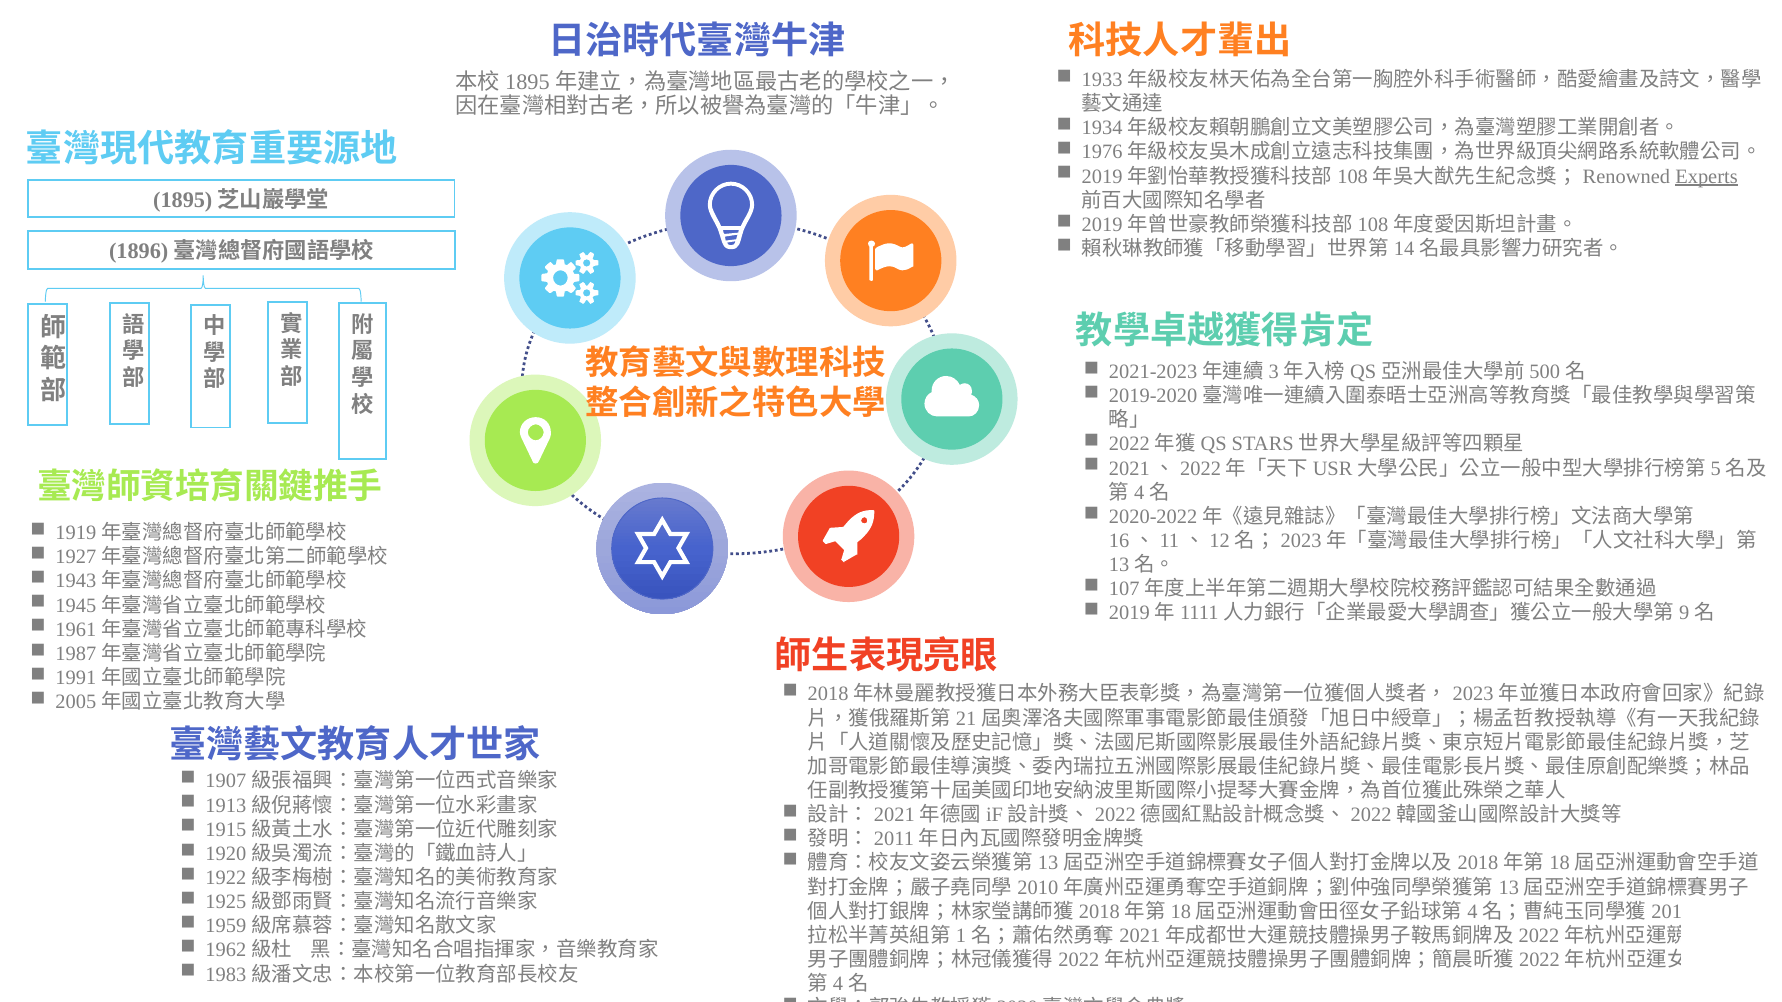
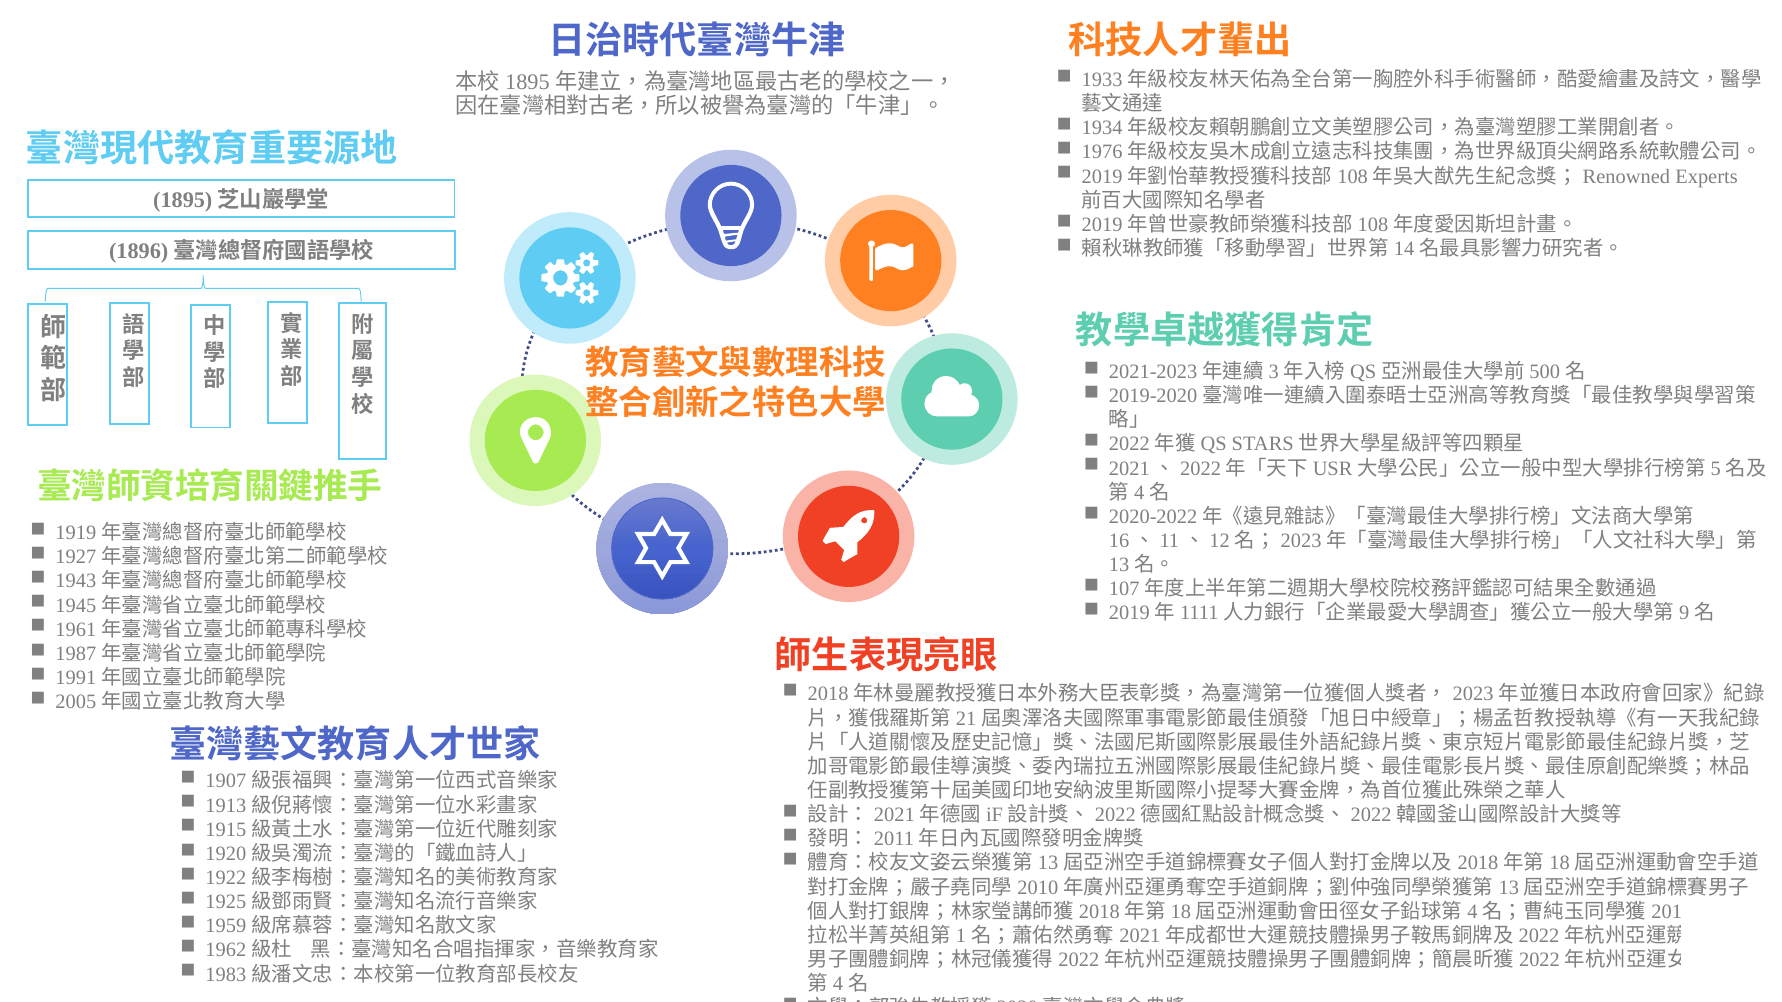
Experts underline: present -> none
